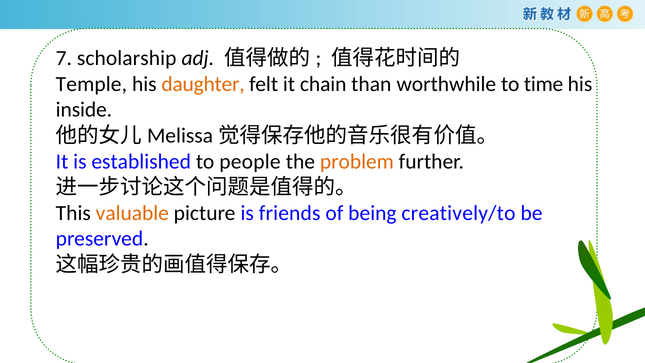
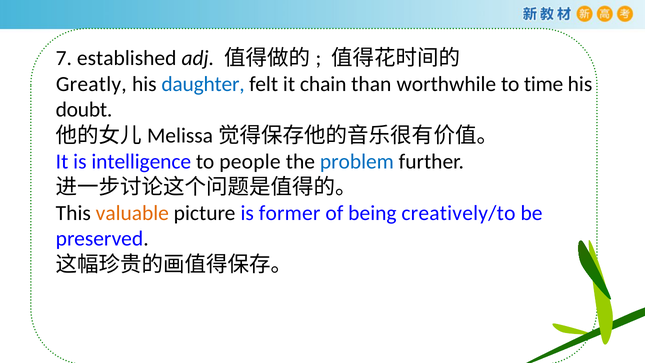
scholarship: scholarship -> established
Temple: Temple -> Greatly
daughter colour: orange -> blue
inside: inside -> doubt
established: established -> intelligence
problem colour: orange -> blue
friends: friends -> former
